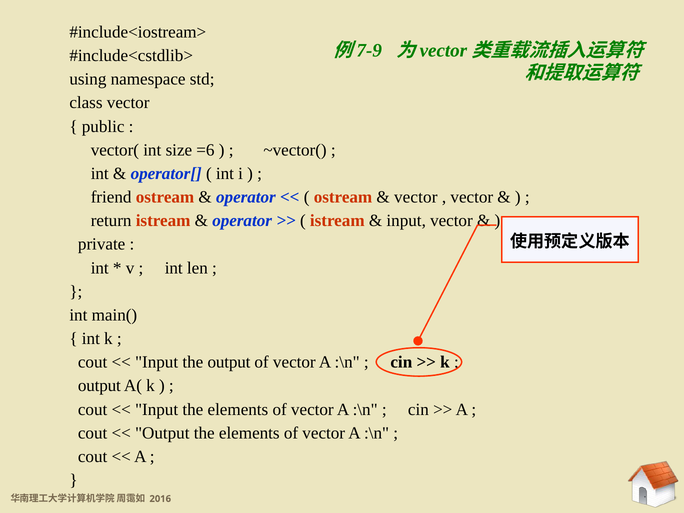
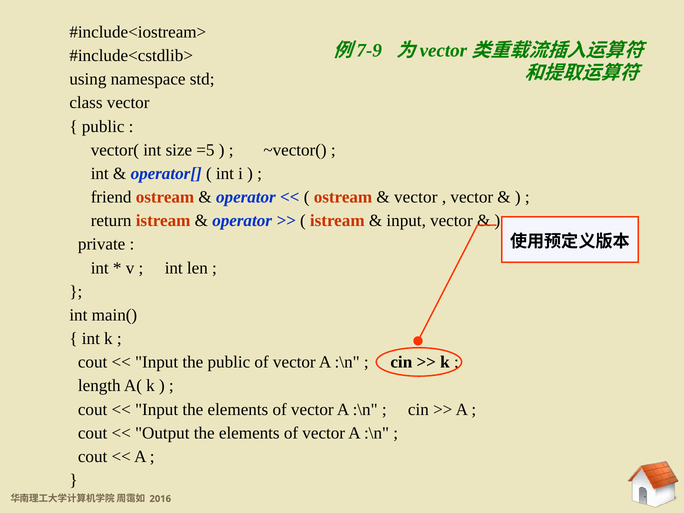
=6: =6 -> =5
the output: output -> public
output at (99, 386): output -> length
